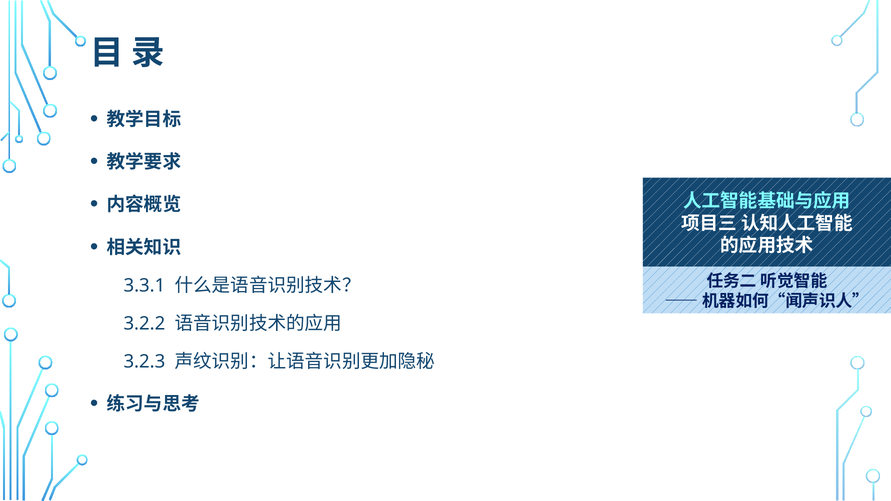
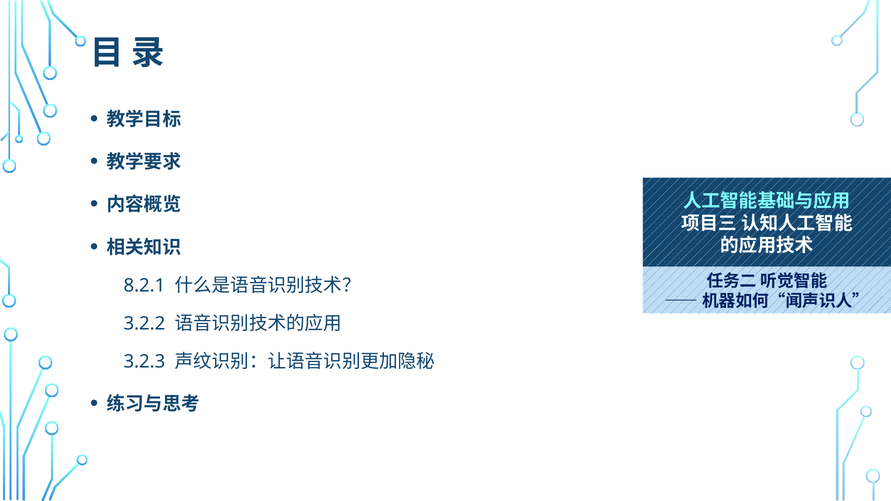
3.3.1: 3.3.1 -> 8.2.1
